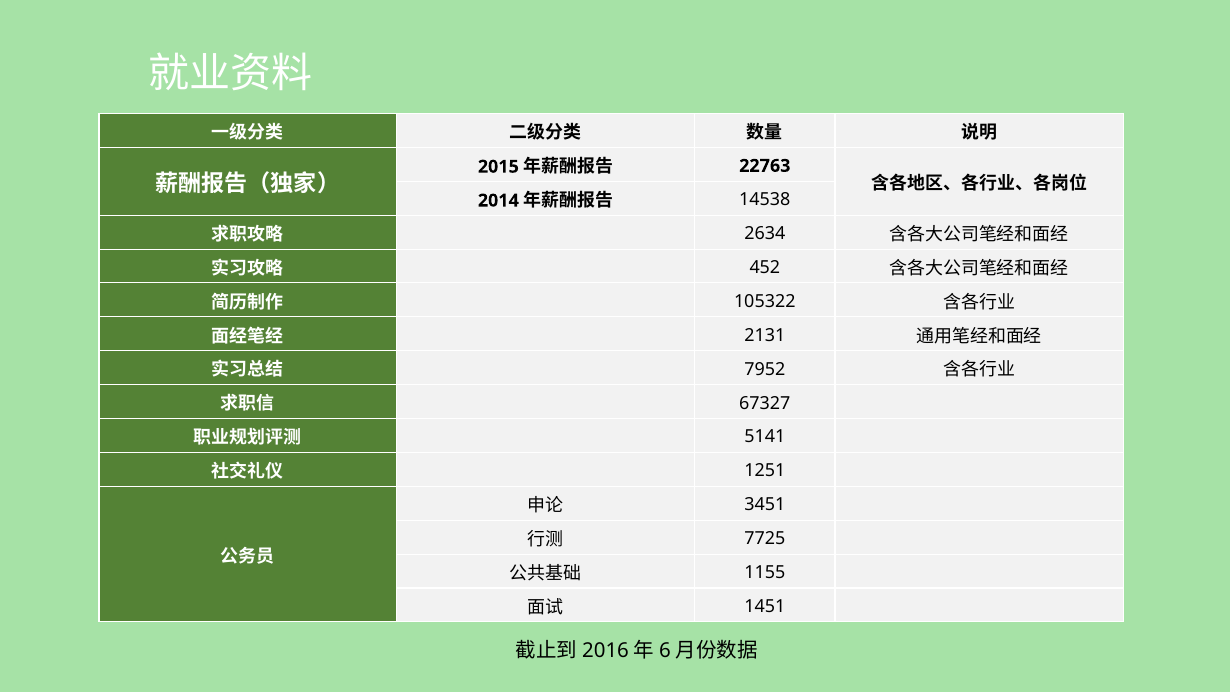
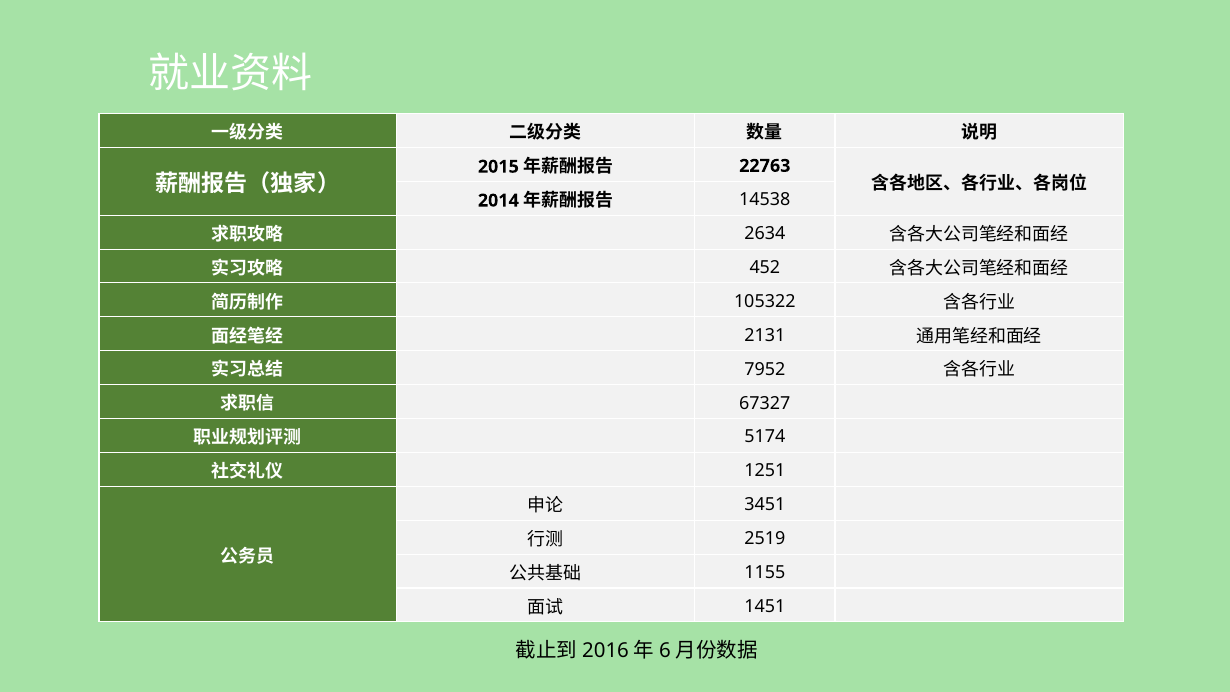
5141: 5141 -> 5174
7725: 7725 -> 2519
